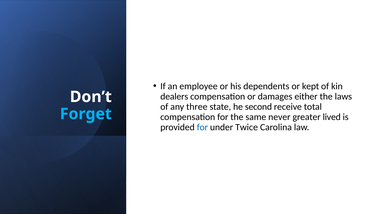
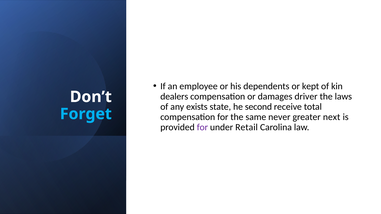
either: either -> driver
three: three -> exists
lived: lived -> next
for at (202, 127) colour: blue -> purple
Twice: Twice -> Retail
